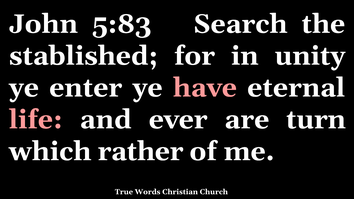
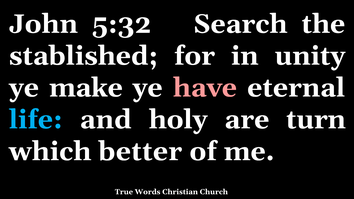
5:83: 5:83 -> 5:32
enter: enter -> make
life colour: pink -> light blue
ever: ever -> holy
rather: rather -> better
